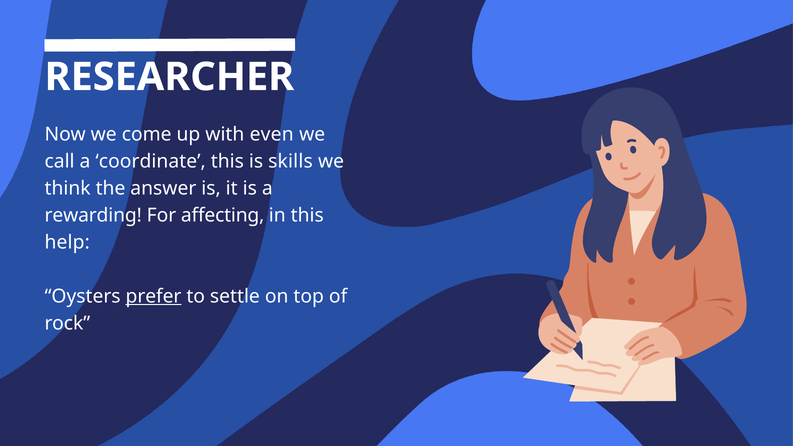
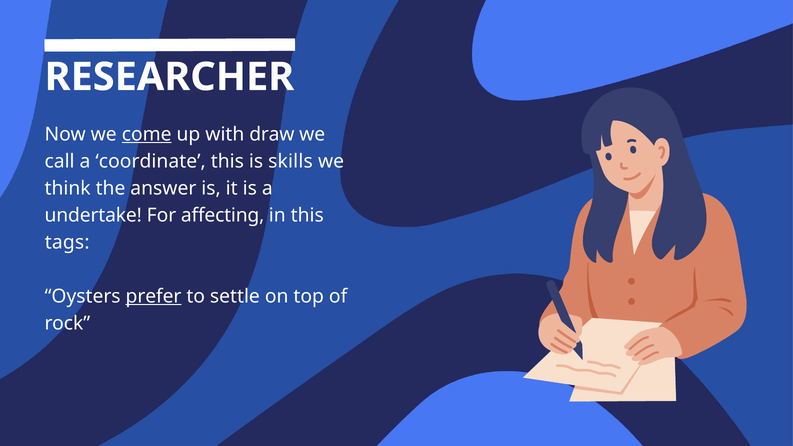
come underline: none -> present
even: even -> draw
rewarding: rewarding -> undertake
help: help -> tags
